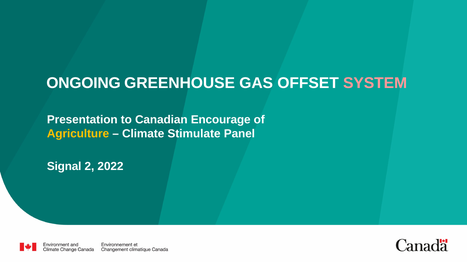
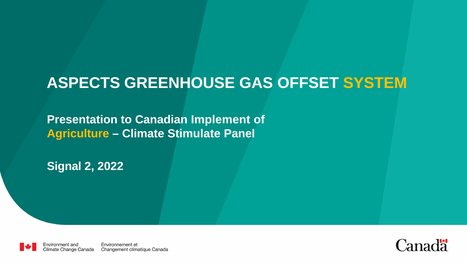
ONGOING: ONGOING -> ASPECTS
SYSTEM colour: pink -> yellow
Encourage: Encourage -> Implement
